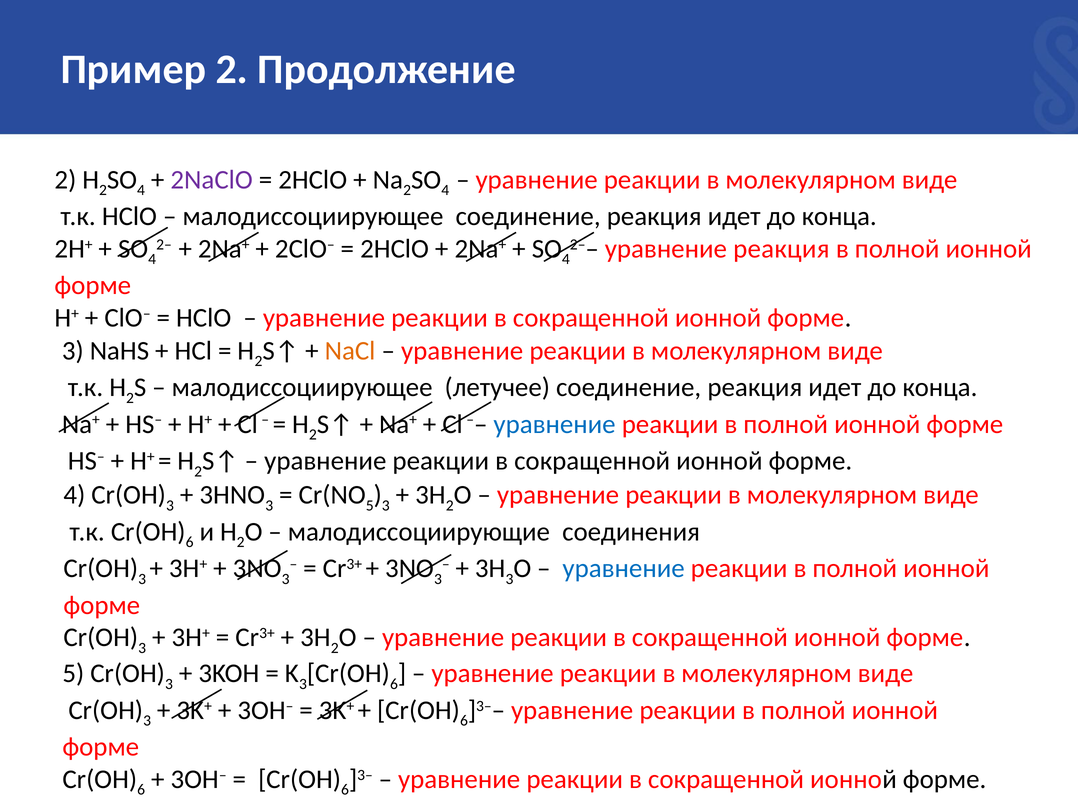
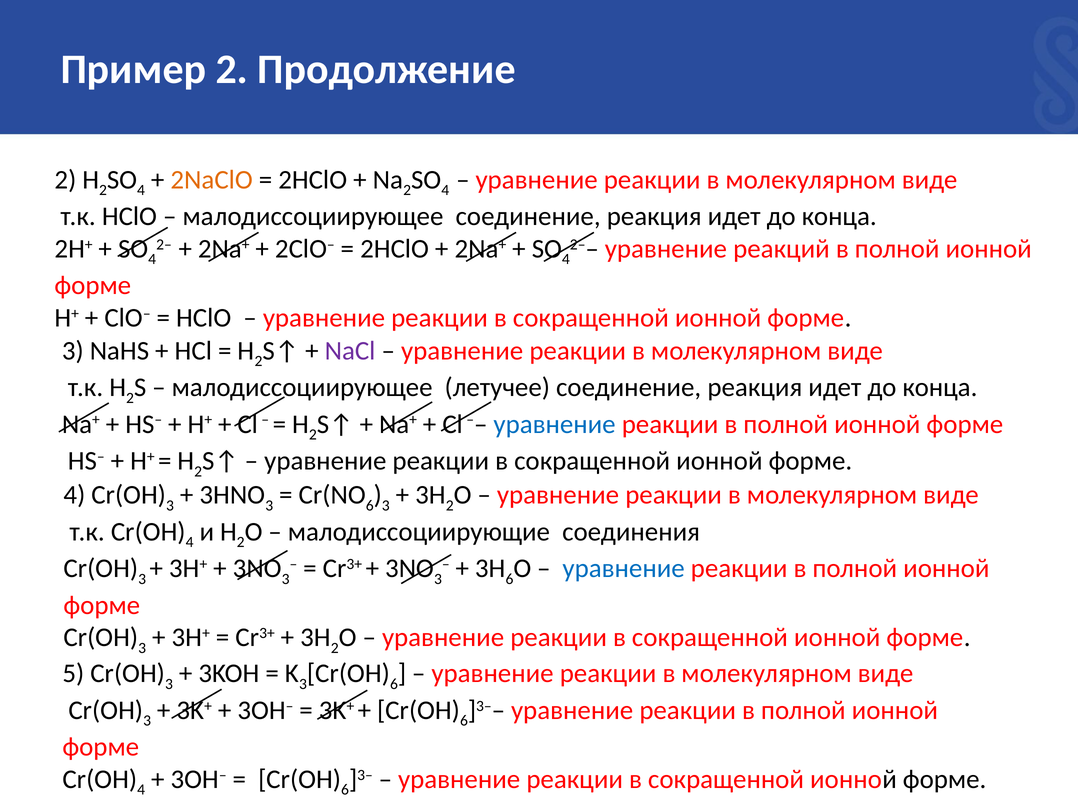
2NaClO colour: purple -> orange
уравнение реакция: реакция -> реакций
NaCl colour: orange -> purple
5 at (370, 506): 5 -> 6
6 at (190, 542): 6 -> 4
3 at (509, 579): 3 -> 6
6 at (141, 790): 6 -> 4
